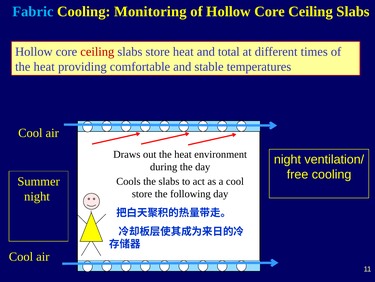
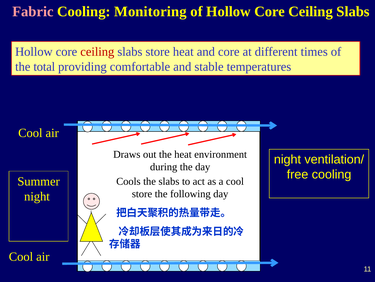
Fabric colour: light blue -> pink
and total: total -> core
heat at (44, 67): heat -> total
